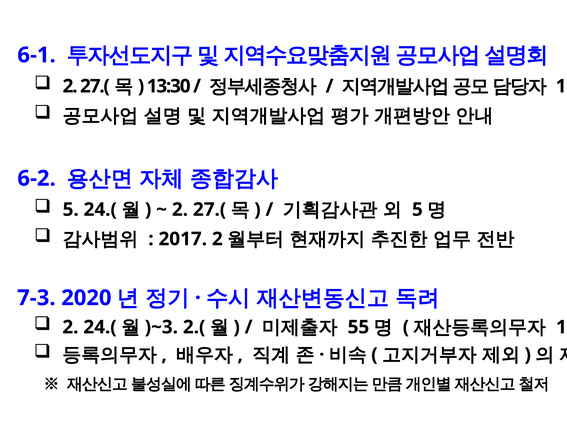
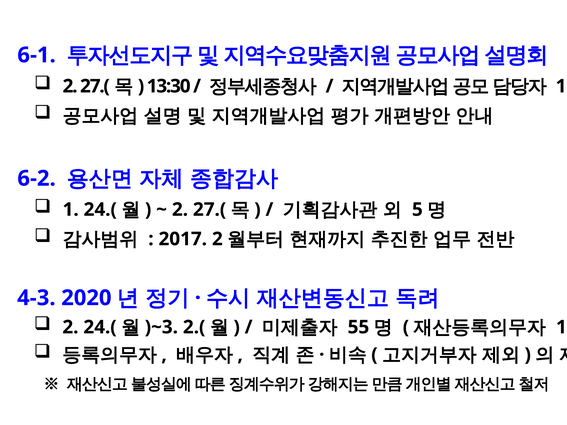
5 at (71, 210): 5 -> 1
7-3: 7-3 -> 4-3
